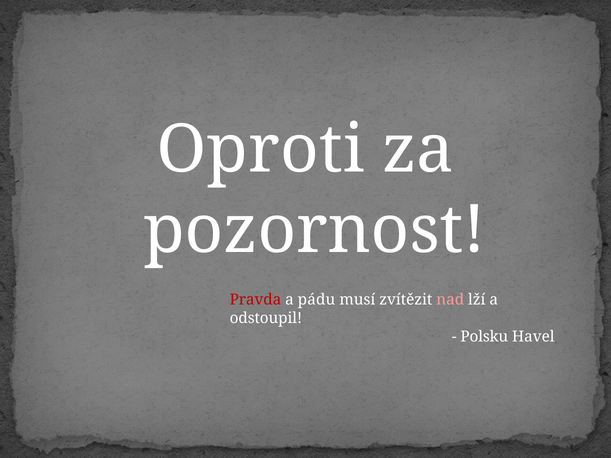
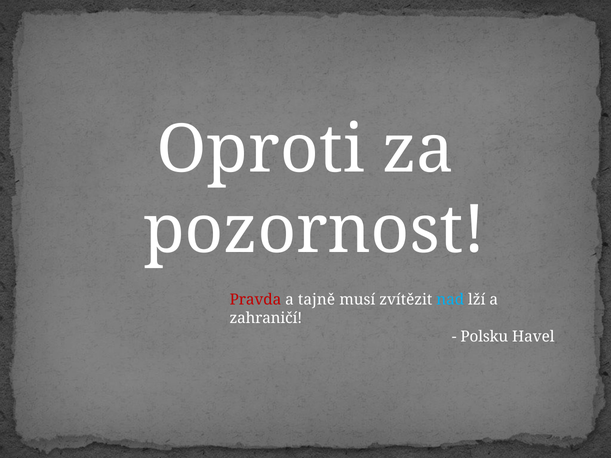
pádu: pádu -> tajně
nad colour: pink -> light blue
odstoupil: odstoupil -> zahraničí
